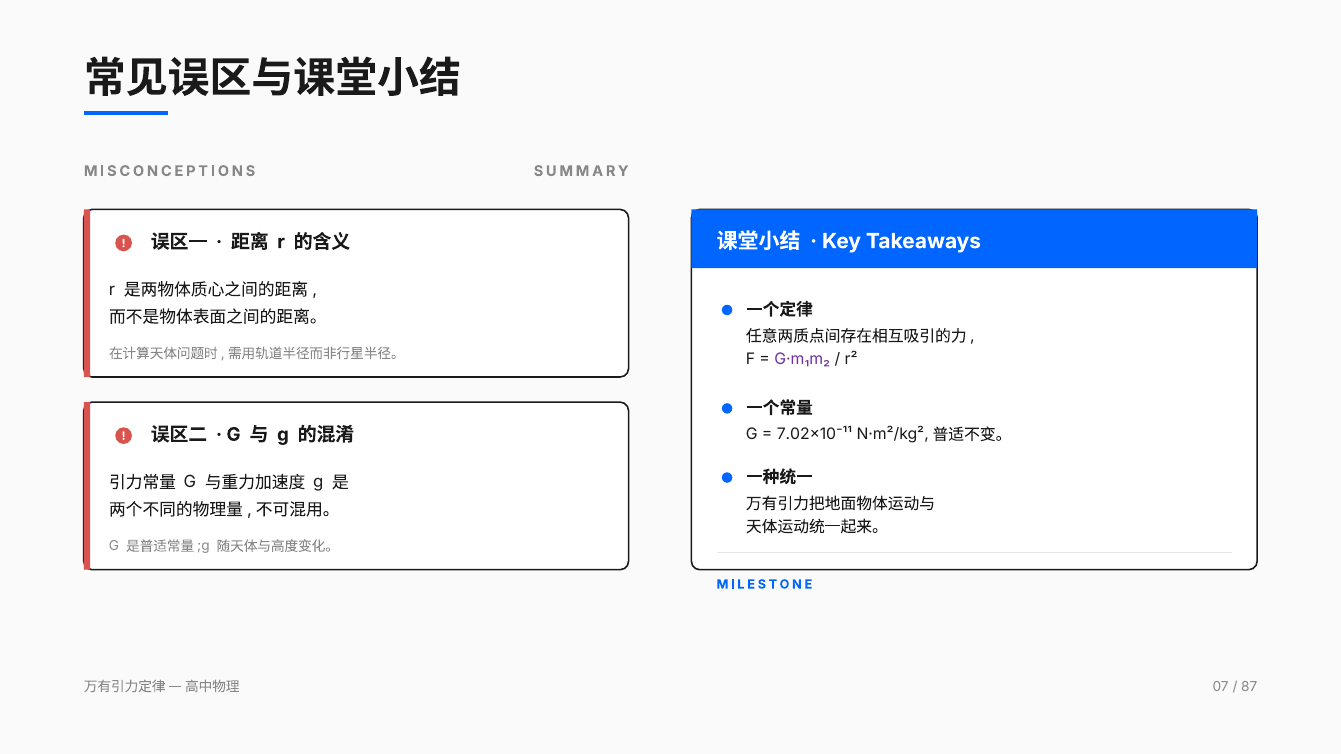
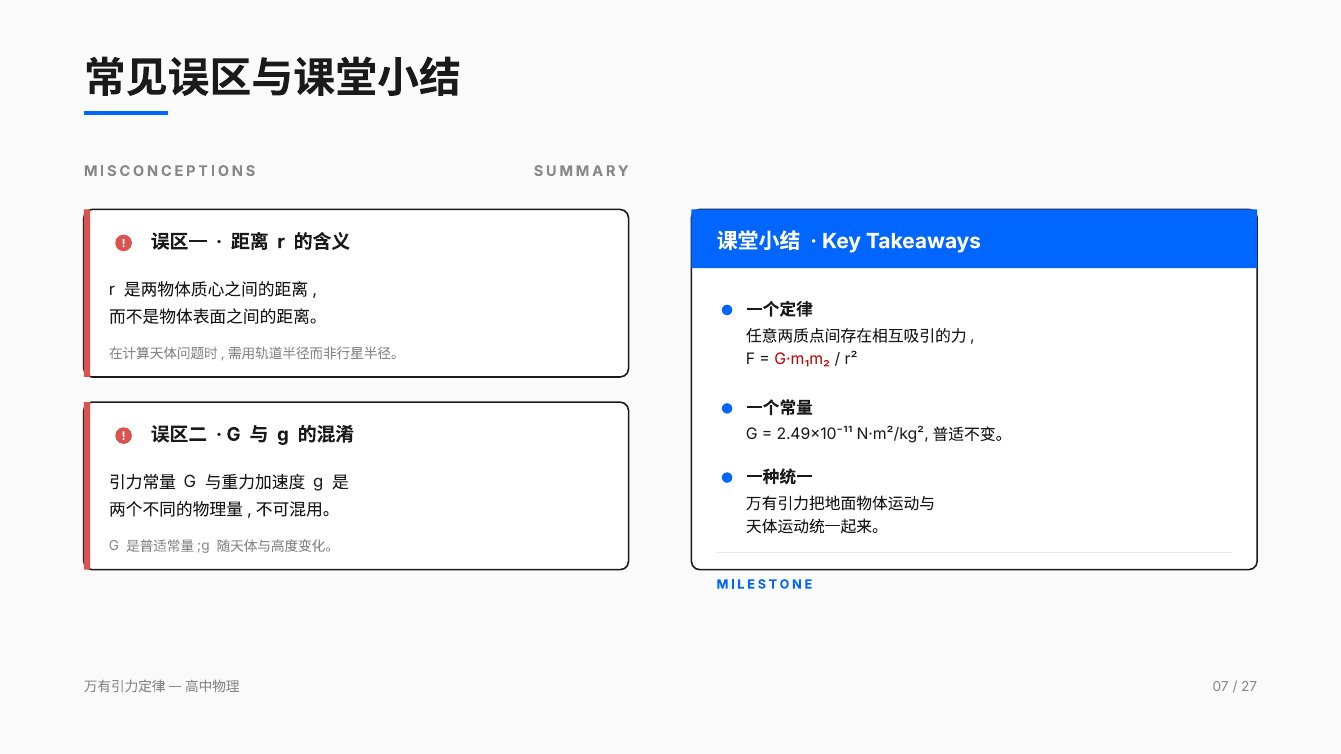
G·m₁m₂ colour: purple -> red
7.02×10⁻¹¹: 7.02×10⁻¹¹ -> 2.49×10⁻¹¹
87: 87 -> 27
